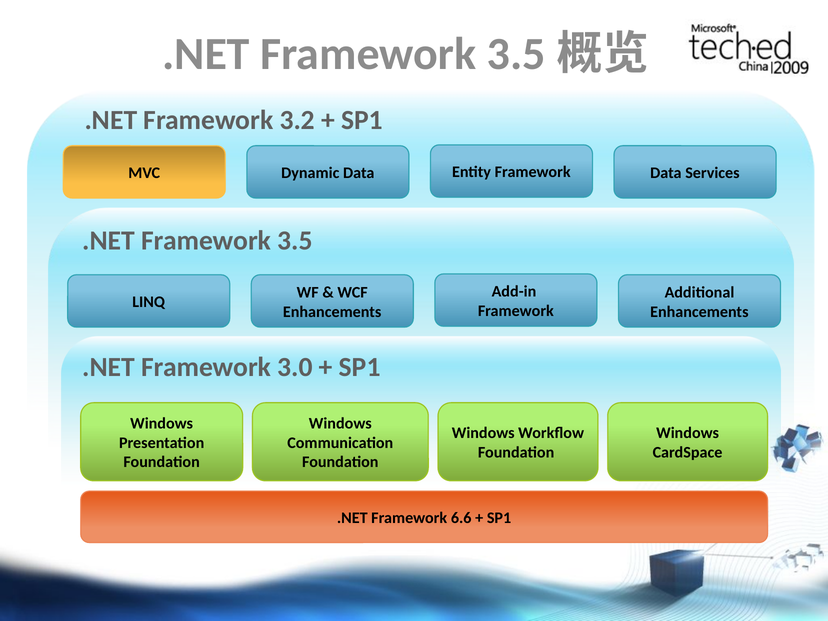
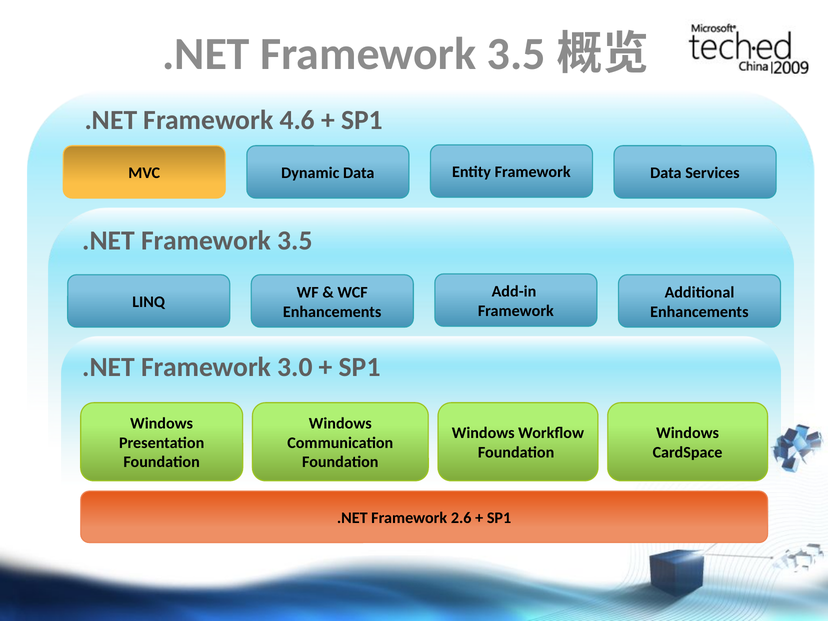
3.2: 3.2 -> 4.6
6.6: 6.6 -> 2.6
